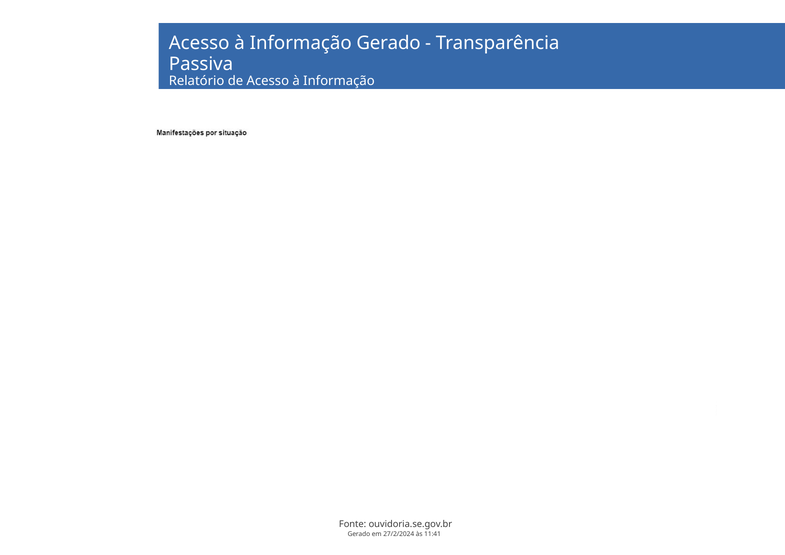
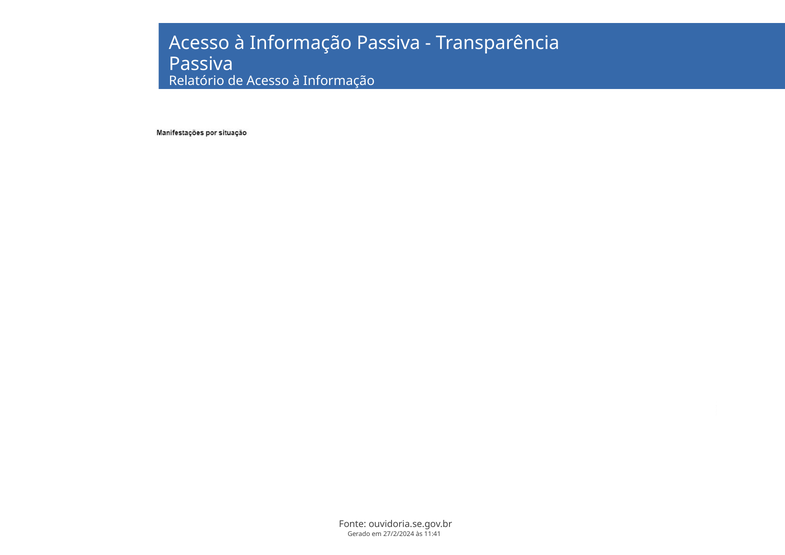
Informação Gerado: Gerado -> Passiva
